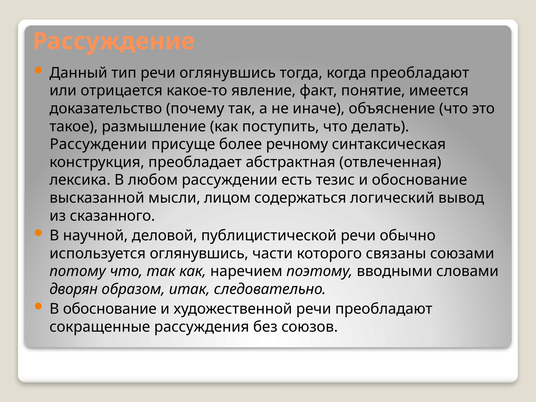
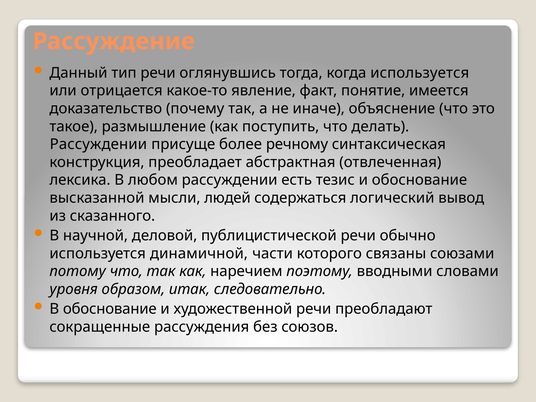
когда преобладают: преобладают -> используется
лицом: лицом -> людей
используется оглянувшись: оглянувшись -> динамичной
дворян: дворян -> уровня
